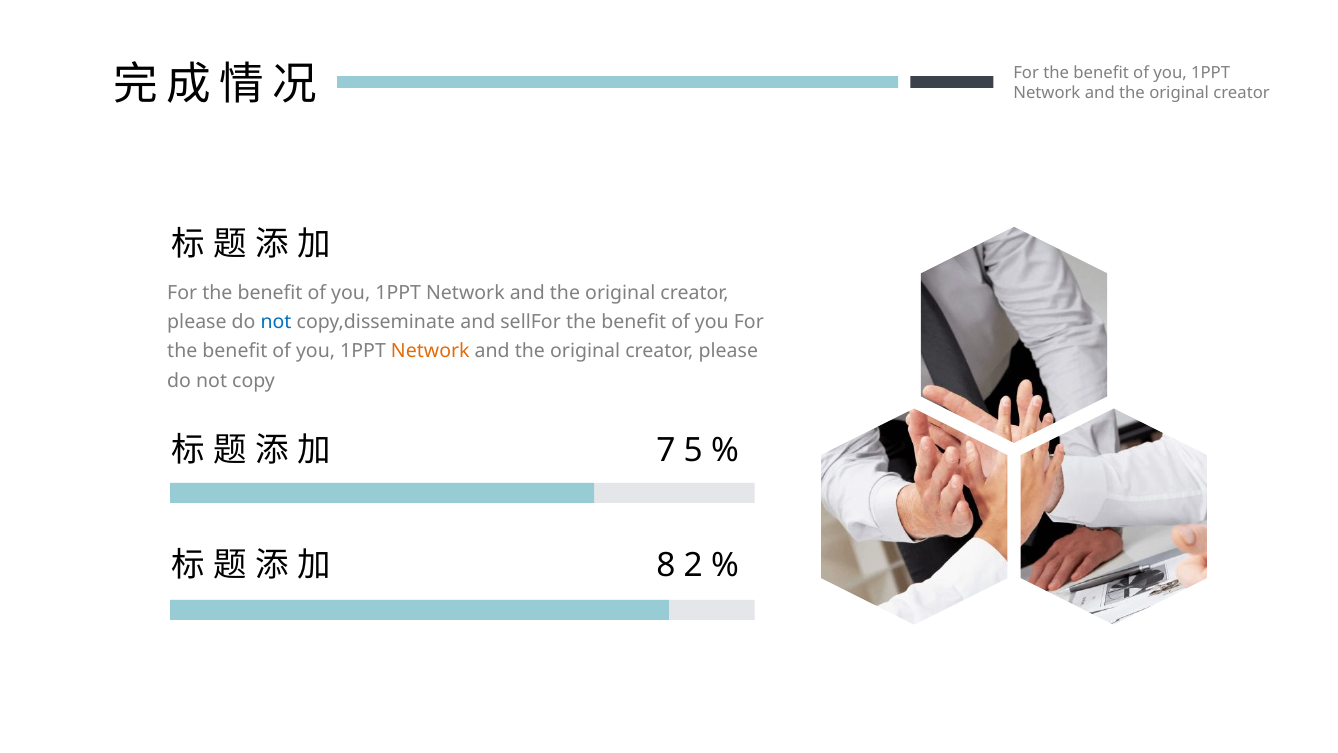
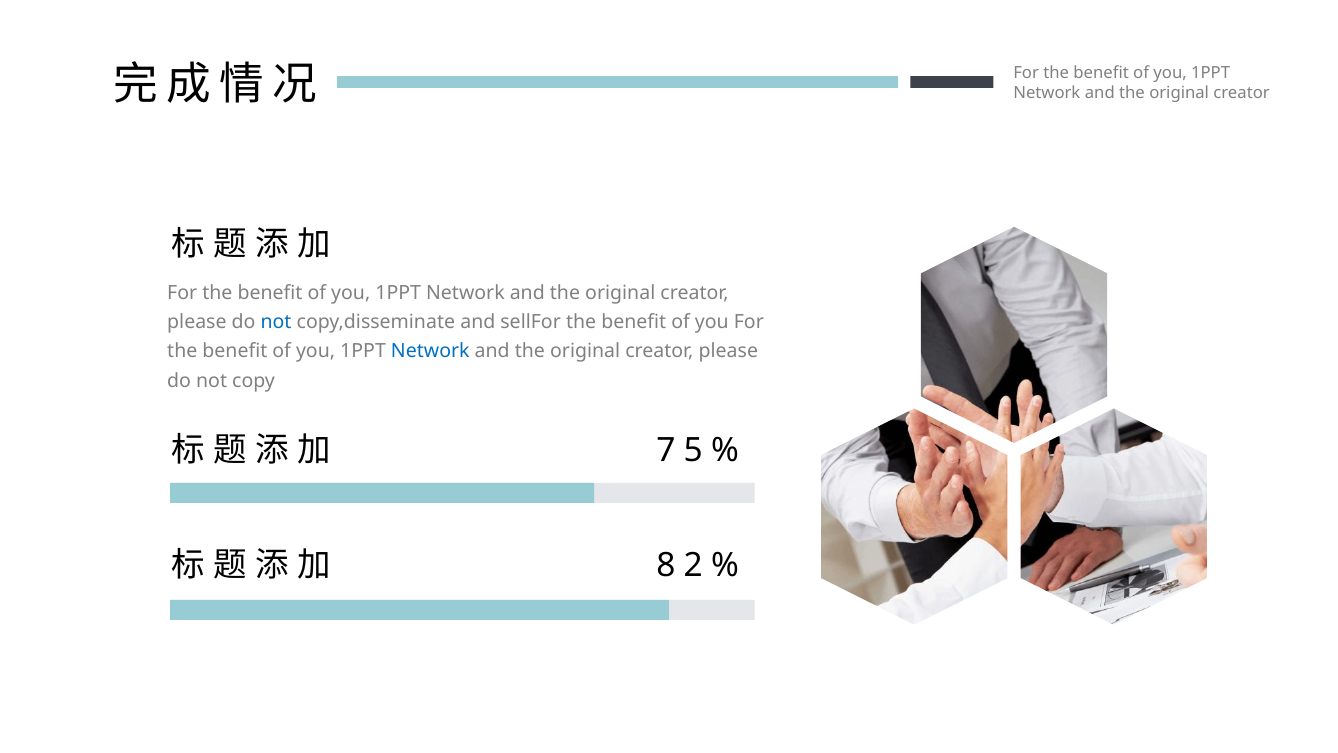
Network at (430, 351) colour: orange -> blue
